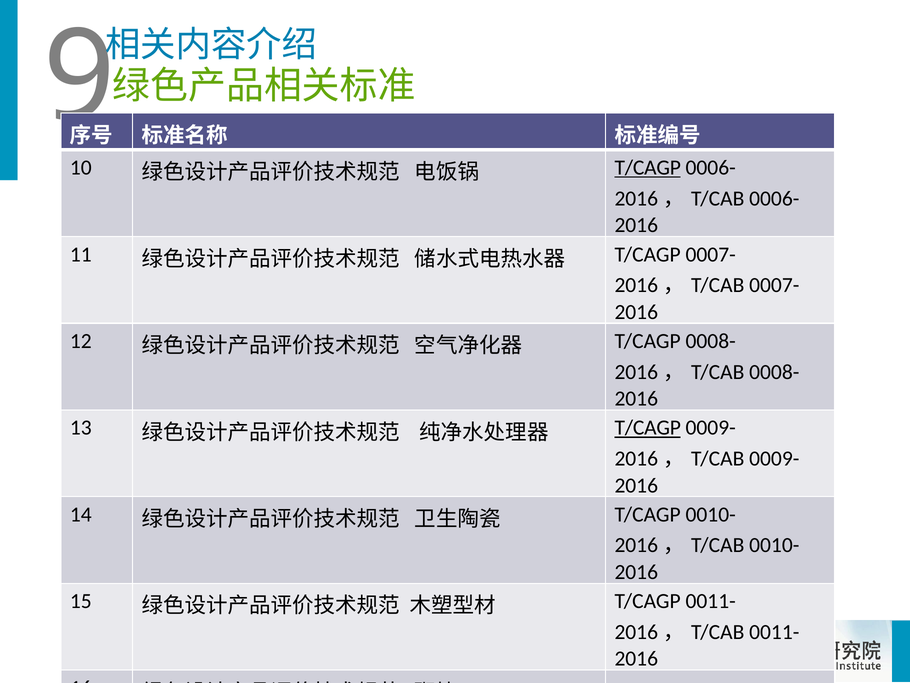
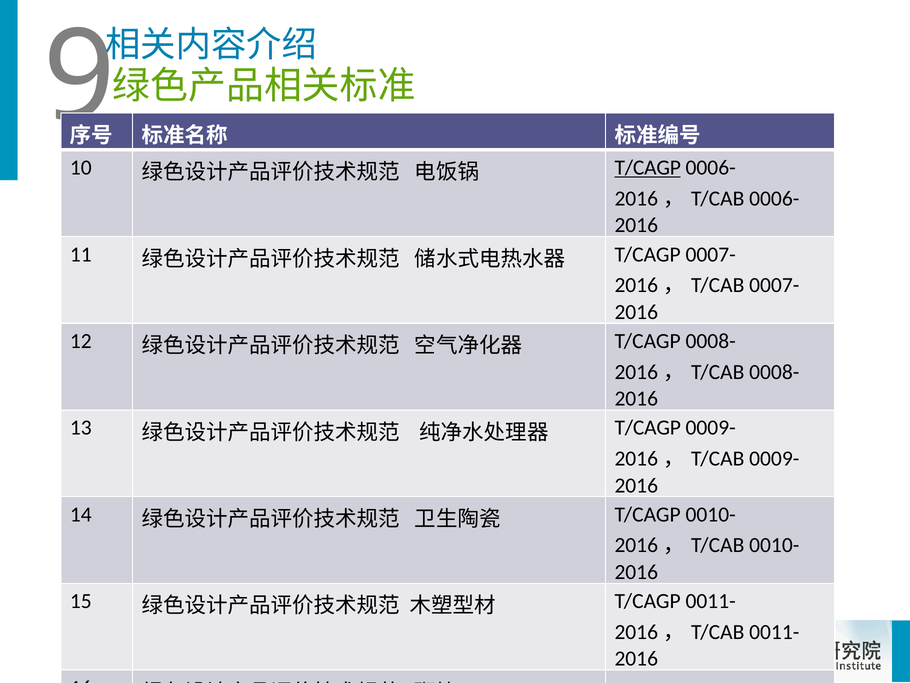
T/CAGP at (648, 428) underline: present -> none
